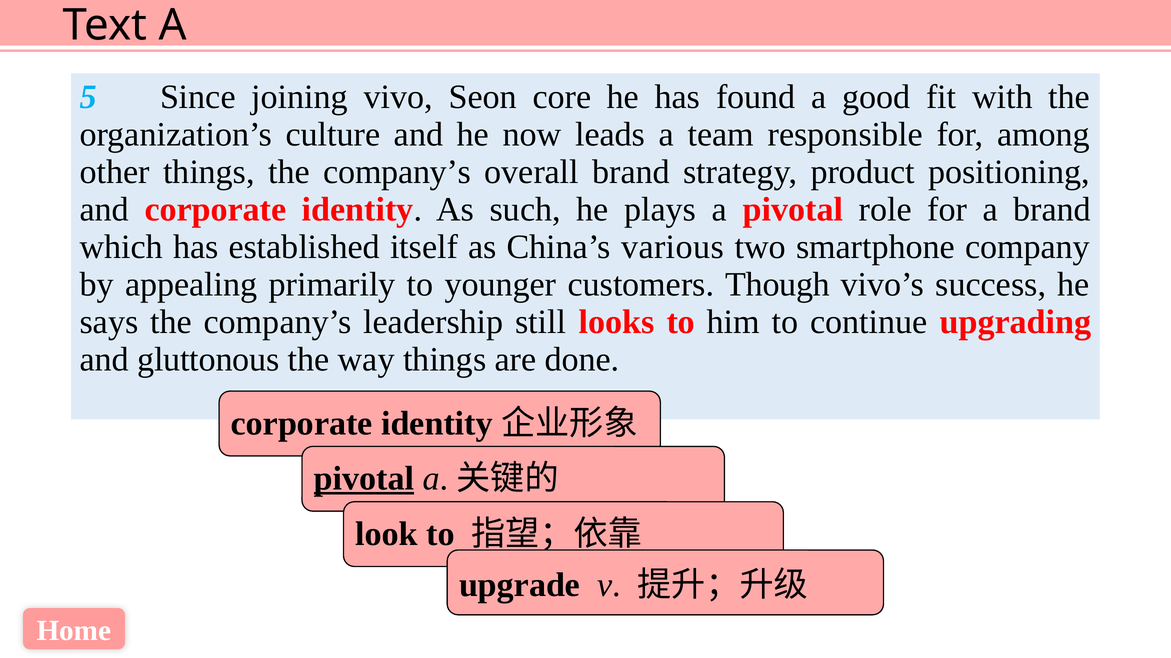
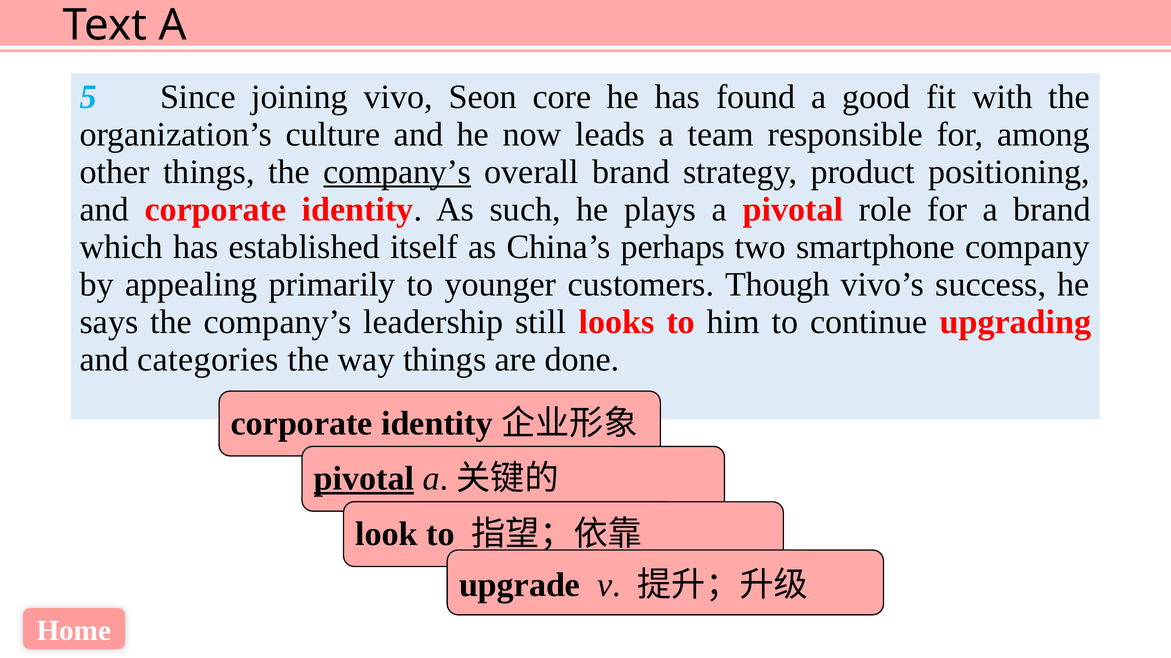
company’s at (397, 172) underline: none -> present
various: various -> perhaps
gluttonous: gluttonous -> categories
